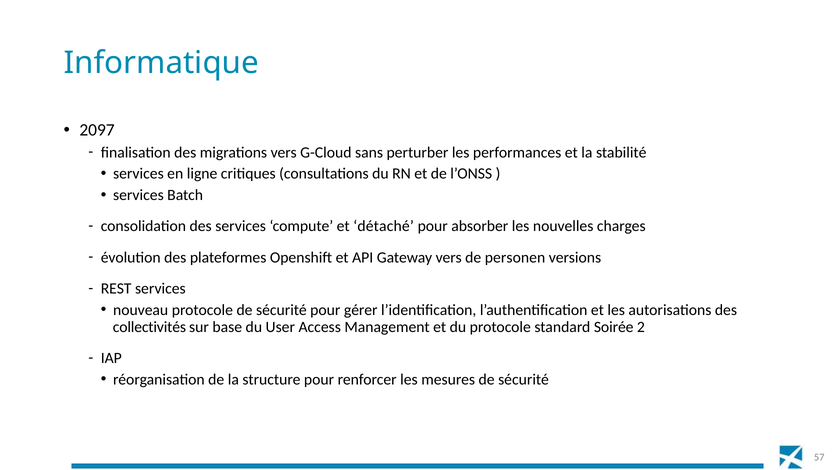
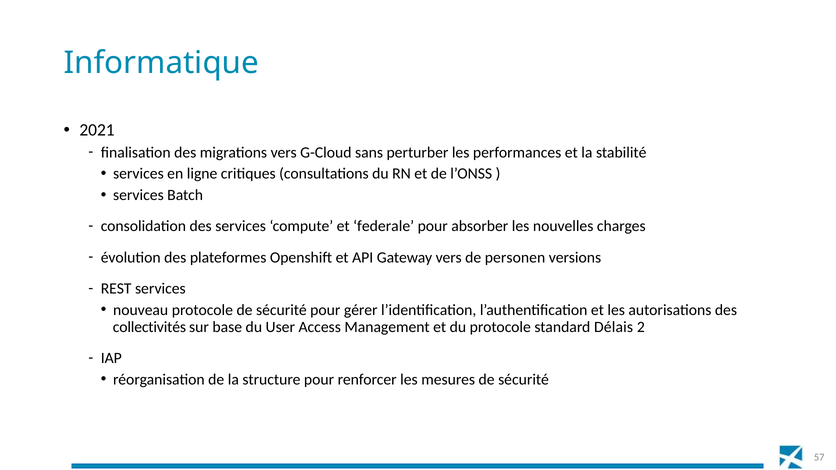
2097: 2097 -> 2021
détaché: détaché -> federale
Soirée: Soirée -> Délais
